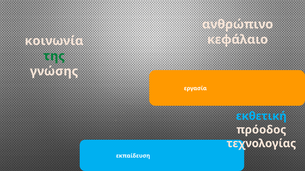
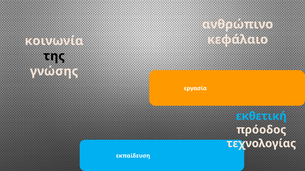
της colour: green -> black
